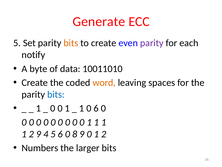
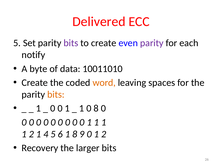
Generate: Generate -> Delivered
bits at (71, 43) colour: orange -> purple
bits at (56, 94) colour: blue -> orange
0 6: 6 -> 8
2 9: 9 -> 1
5 6 0: 0 -> 1
Numbers: Numbers -> Recovery
